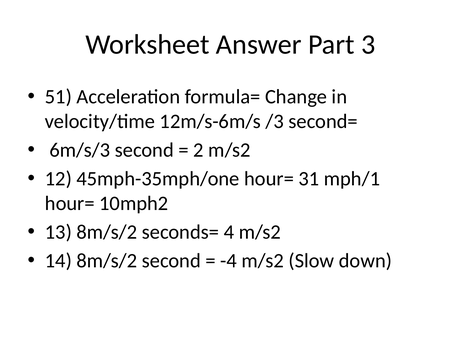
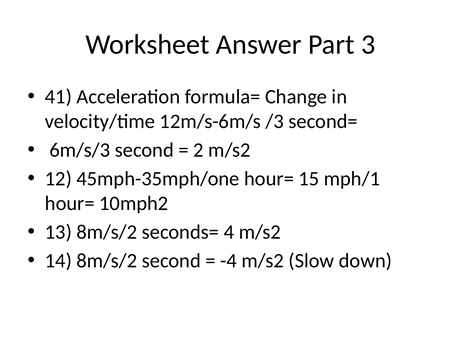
51: 51 -> 41
31: 31 -> 15
